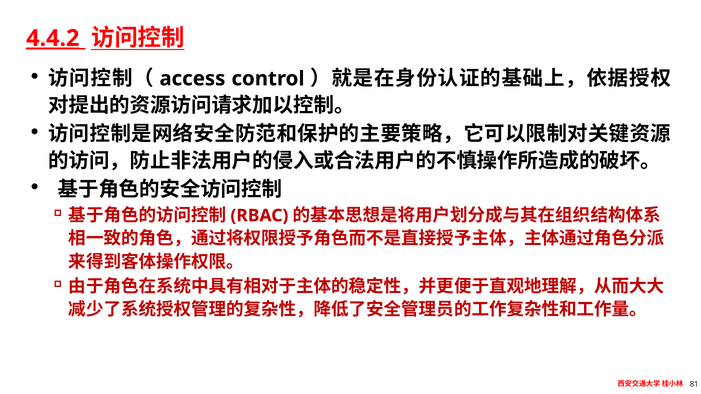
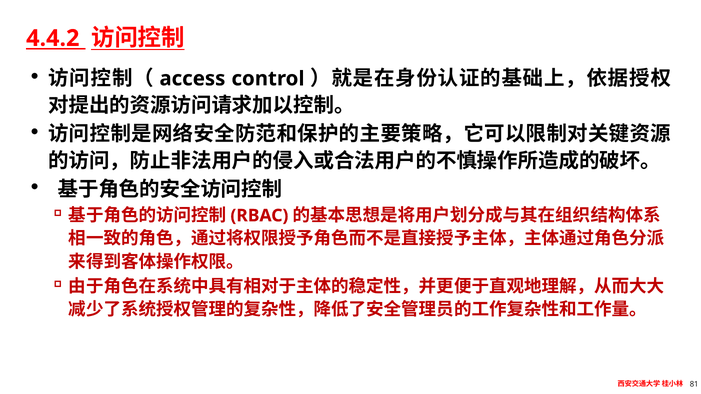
4.4.2 underline: present -> none
